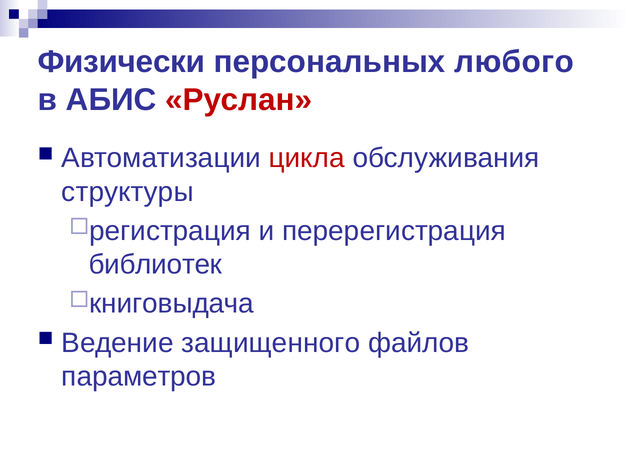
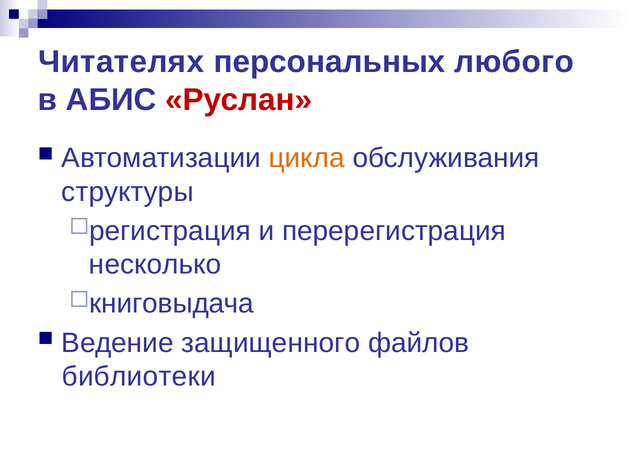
Физически: Физически -> Читателях
цикла colour: red -> orange
библиотек: библиотек -> несколько
параметров: параметров -> библиотеки
